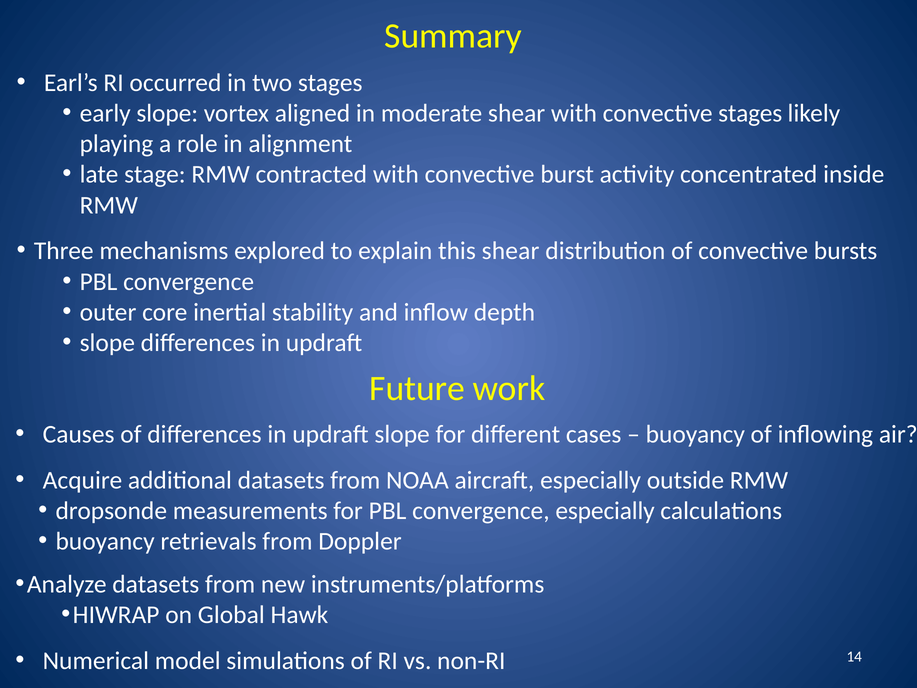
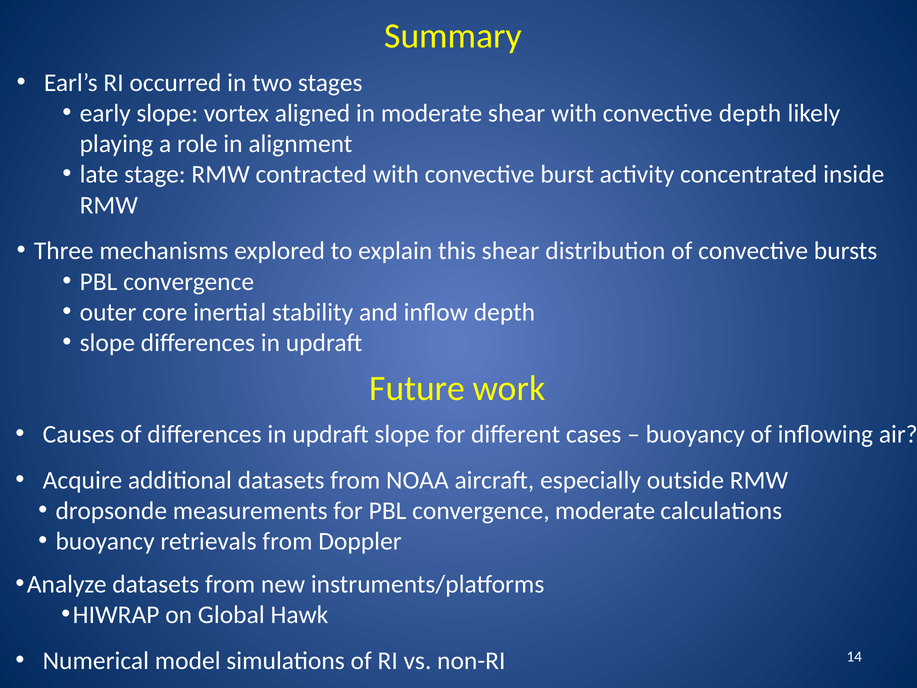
convective stages: stages -> depth
convergence especially: especially -> moderate
